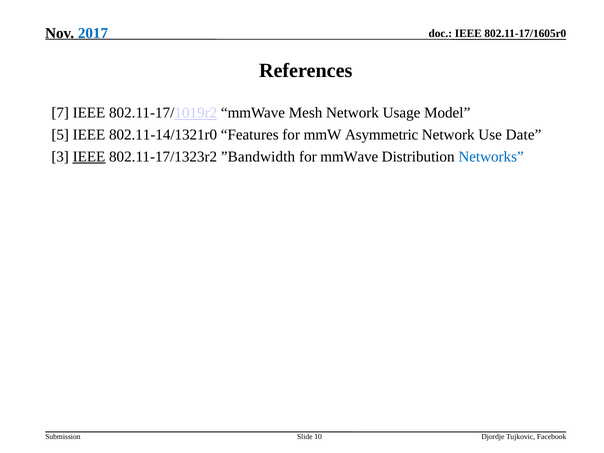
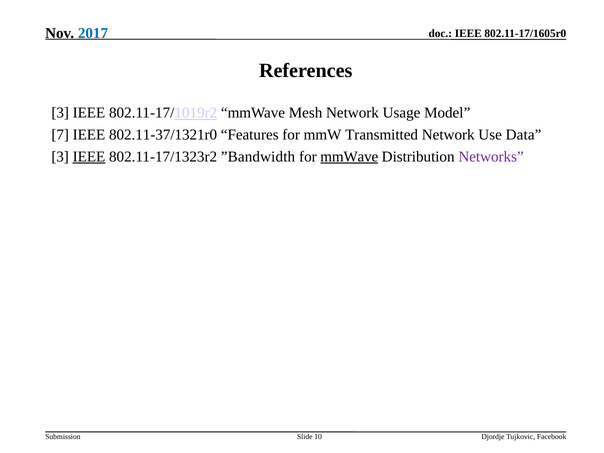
7 at (60, 113): 7 -> 3
5: 5 -> 7
802.11-14/1321r0: 802.11-14/1321r0 -> 802.11-37/1321r0
Asymmetric: Asymmetric -> Transmitted
Date: Date -> Data
mmWave at (349, 157) underline: none -> present
Networks colour: blue -> purple
